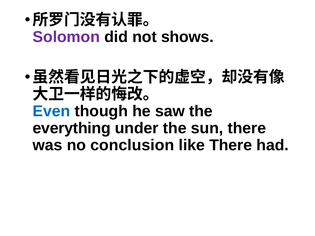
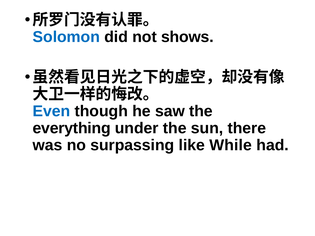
Solomon colour: purple -> blue
conclusion: conclusion -> surpassing
like There: There -> While
